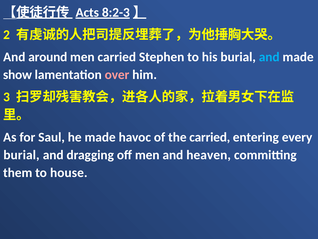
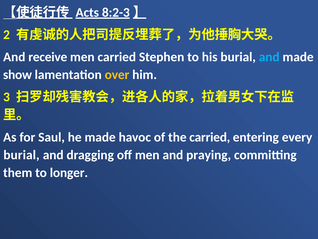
around: around -> receive
over colour: pink -> yellow
heaven: heaven -> praying
house: house -> longer
